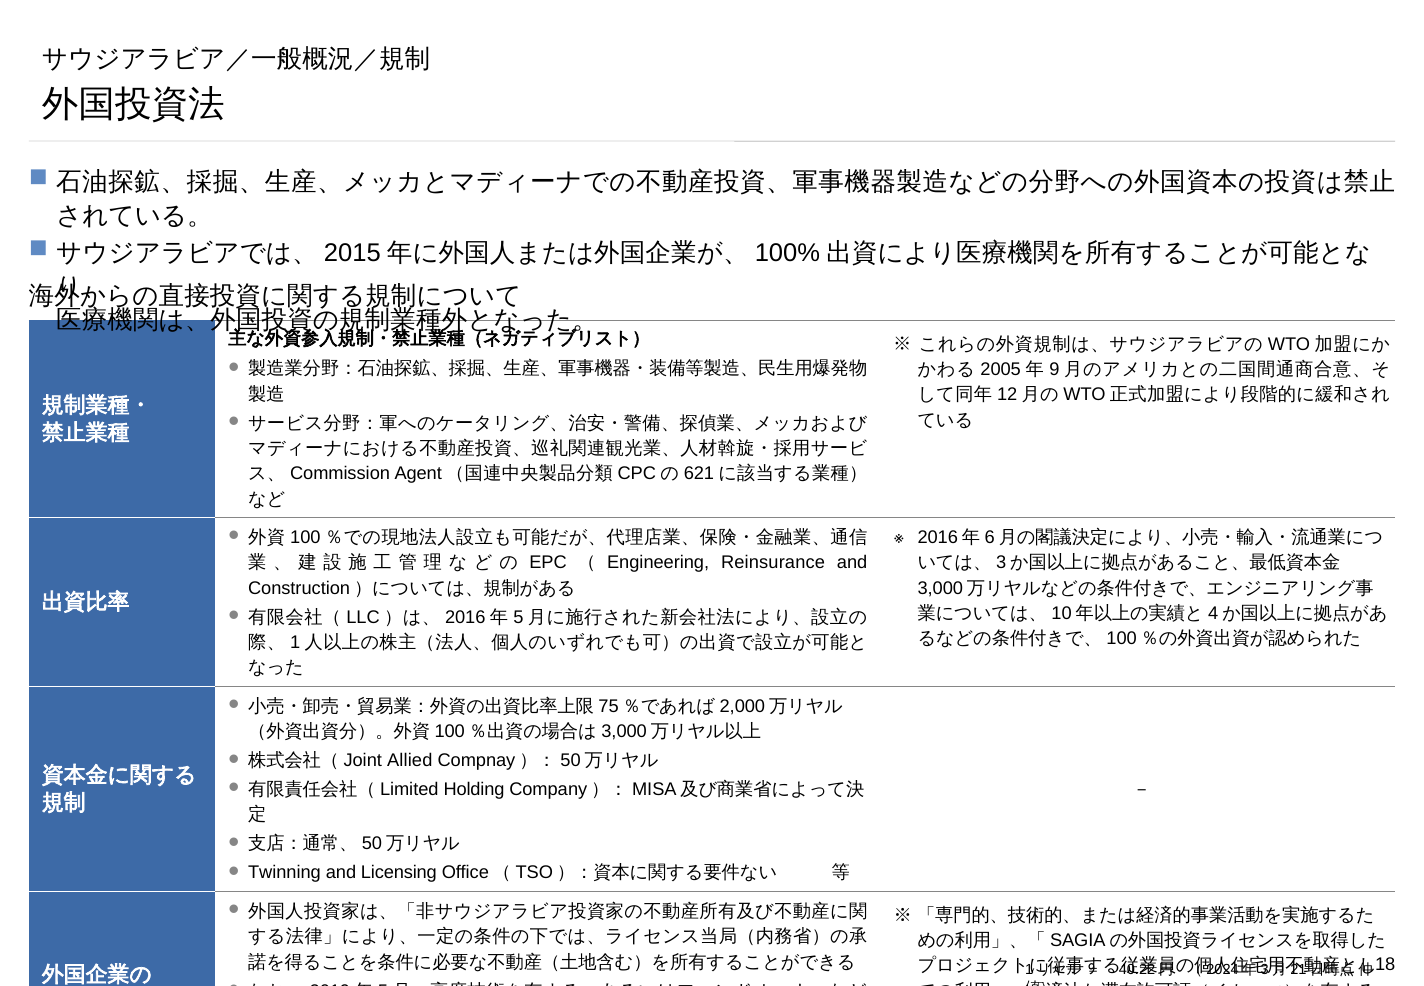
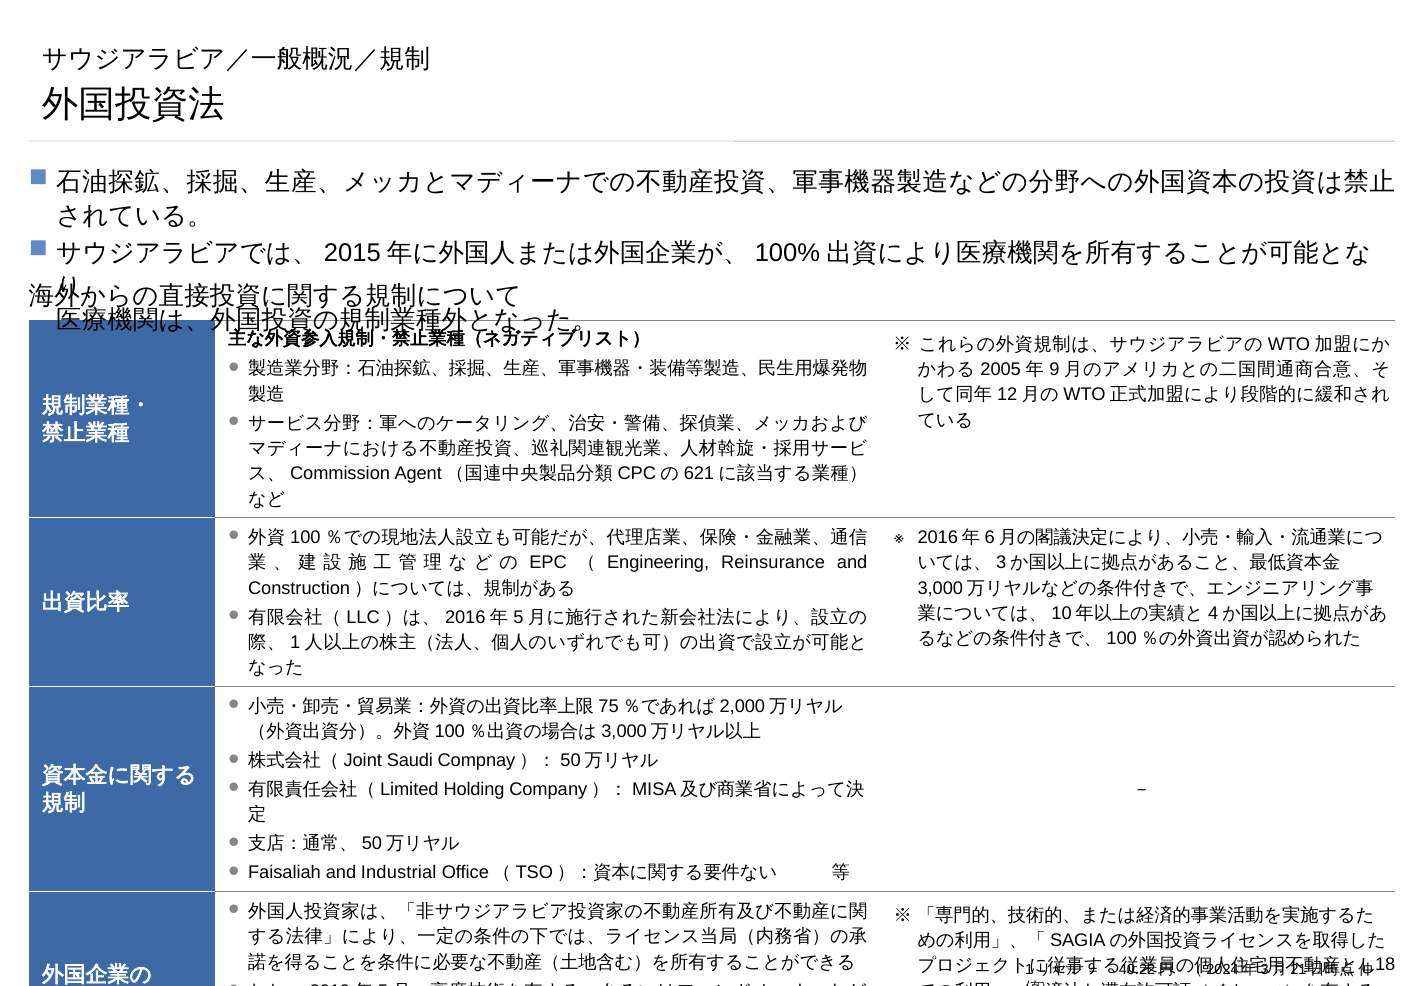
Allied: Allied -> Saudi
Twinning: Twinning -> Faisaliah
Licensing: Licensing -> Industrial
